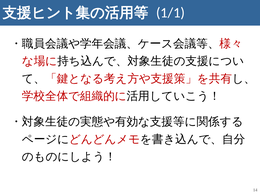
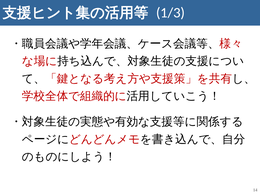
1/1: 1/1 -> 1/3
